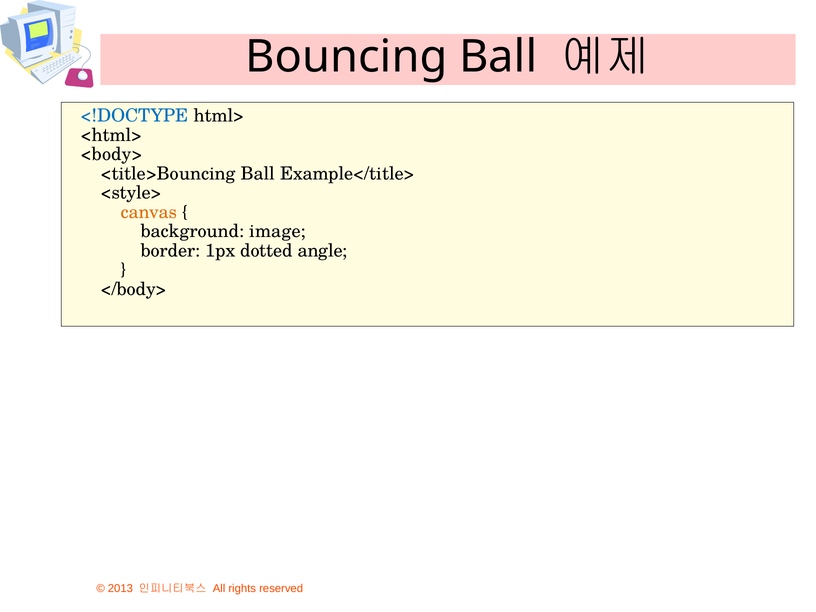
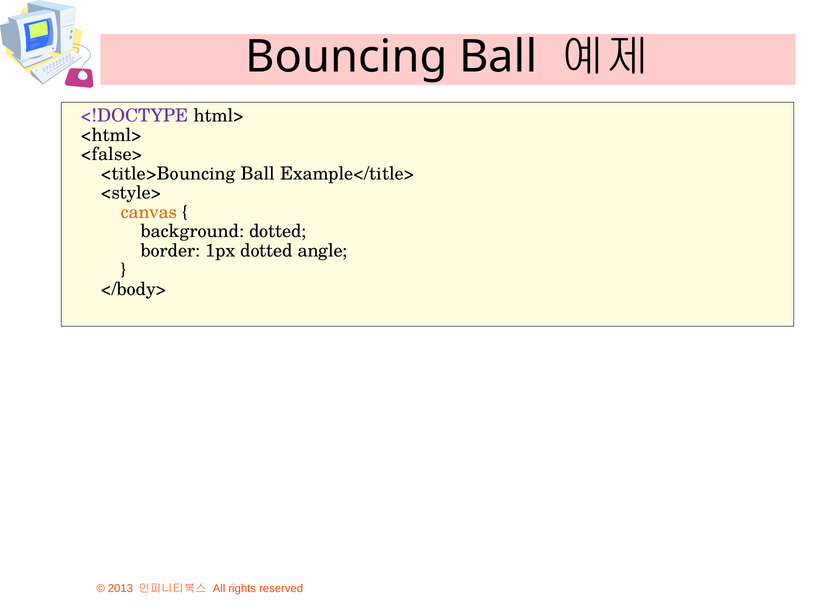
<!DOCTYPE colour: blue -> purple
<body>: <body> -> <false>
background image: image -> dotted
